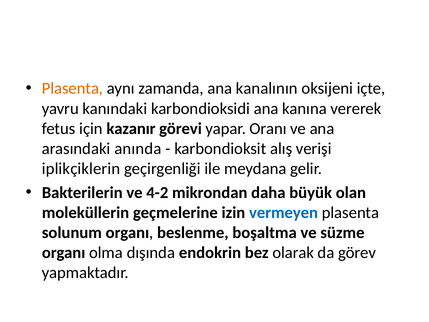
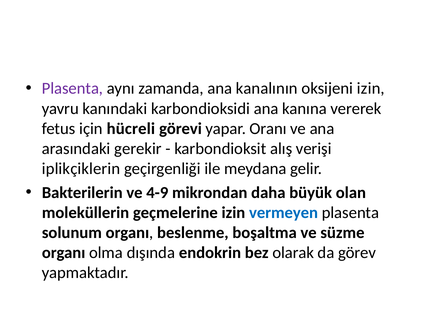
Plasenta at (72, 88) colour: orange -> purple
oksijeni içte: içte -> izin
kazanır: kazanır -> hücreli
anında: anında -> gerekir
4-2: 4-2 -> 4-9
